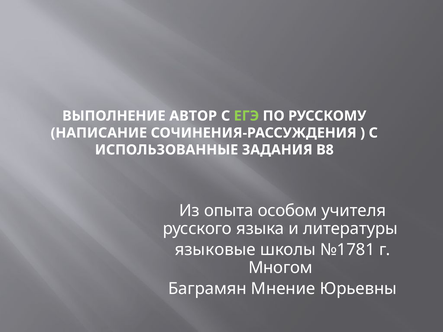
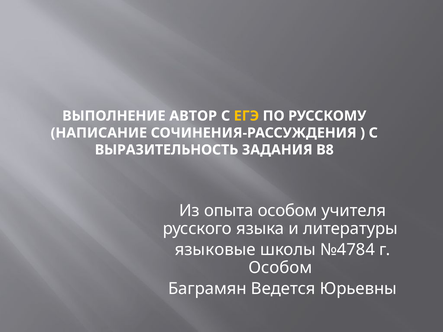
ЕГЭ colour: light green -> yellow
ИСПОЛЬЗОВАННЫЕ: ИСПОЛЬЗОВАННЫЕ -> ВЫРАЗИТЕЛЬНОСТЬ
№1781: №1781 -> №4784
Многом at (280, 268): Многом -> Особом
Мнение: Мнение -> Ведется
